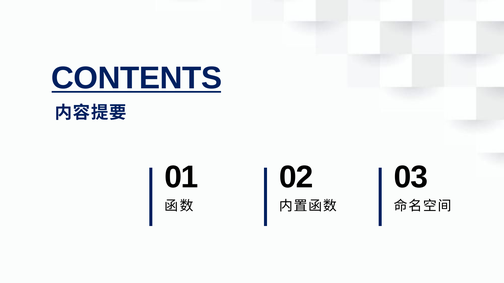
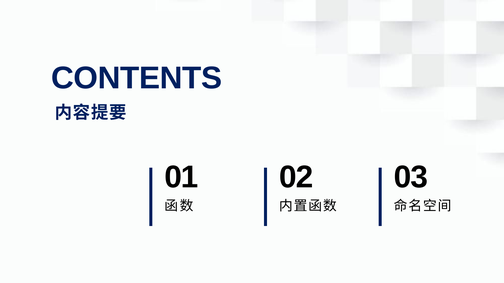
CONTENTS underline: present -> none
